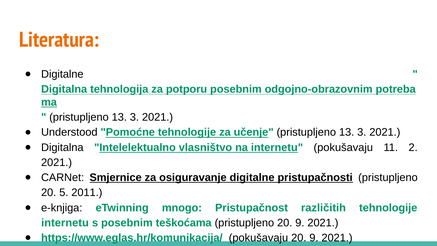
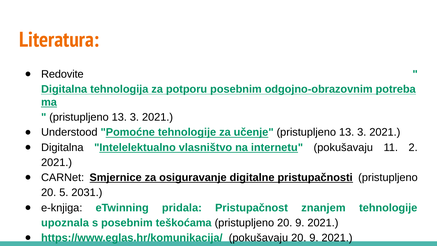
Digitalne at (62, 74): Digitalne -> Redovite
2011: 2011 -> 2031
mnogo: mnogo -> pridala
različitih: različitih -> znanjem
internetu at (65, 223): internetu -> upoznala
